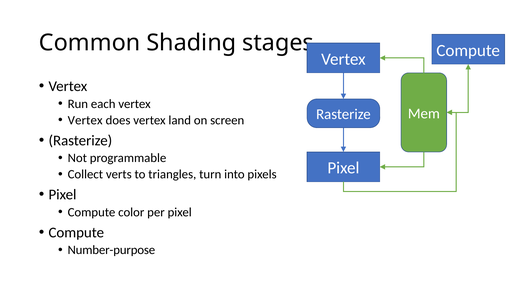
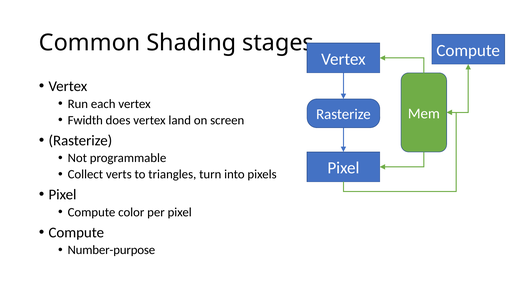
Vertex at (85, 120): Vertex -> Fwidth
